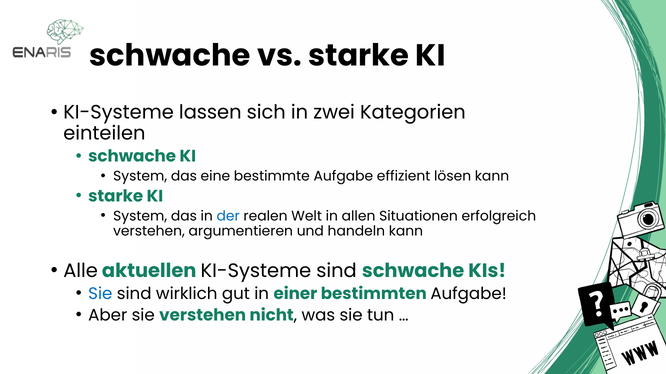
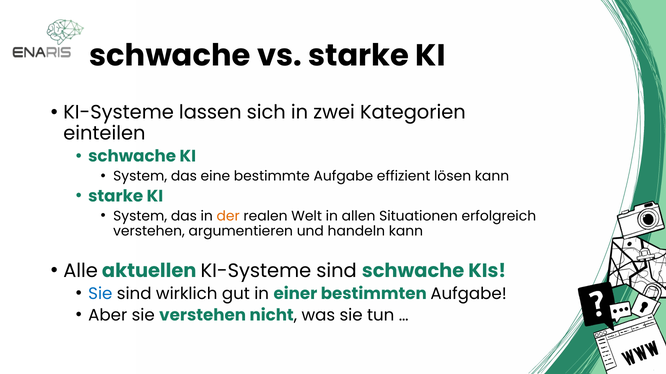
der colour: blue -> orange
